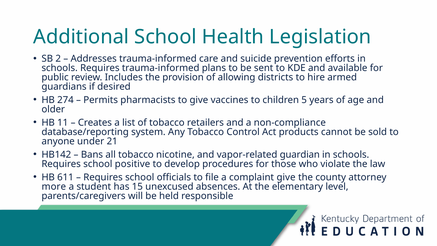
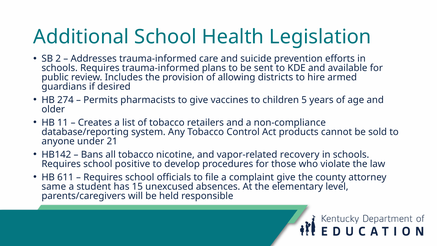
guardian: guardian -> recovery
more: more -> same
